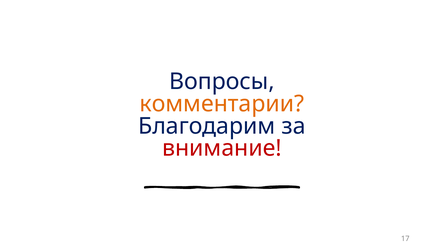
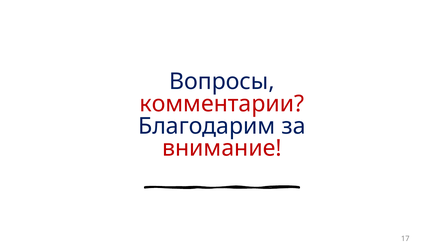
комментарии colour: orange -> red
